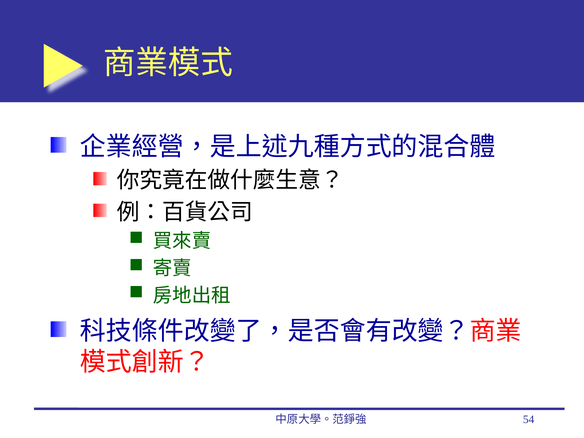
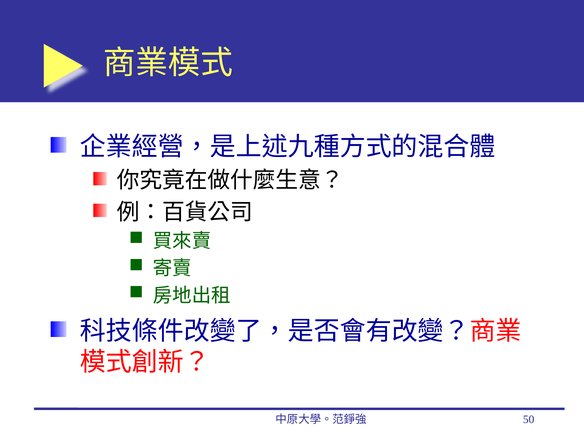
54: 54 -> 50
